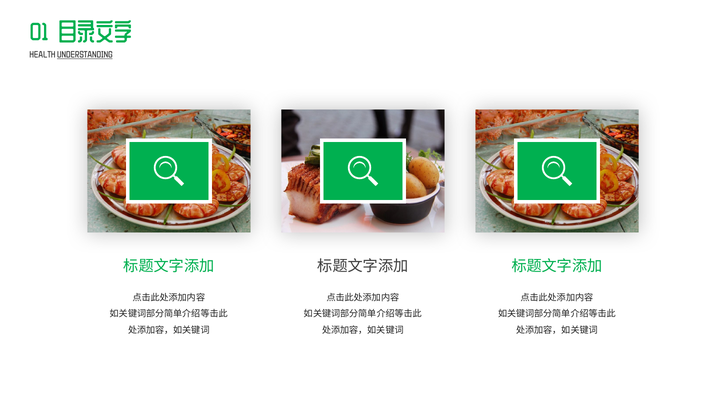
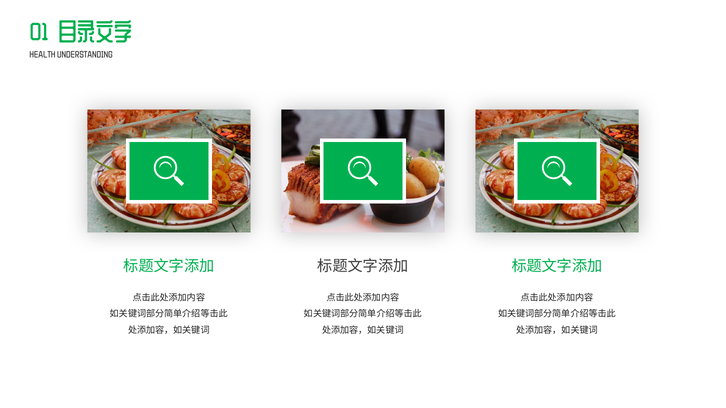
UNDERSTANDING underline: present -> none
